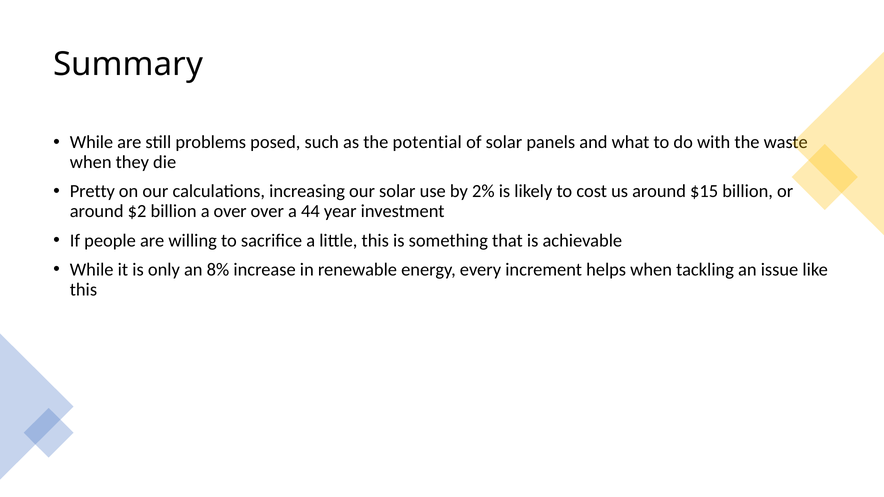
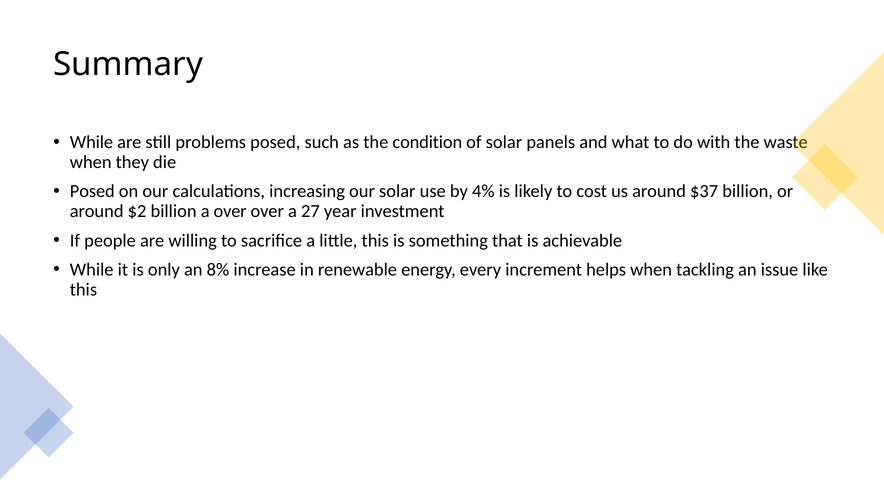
potential: potential -> condition
Pretty at (92, 192): Pretty -> Posed
2%: 2% -> 4%
$15: $15 -> $37
44: 44 -> 27
